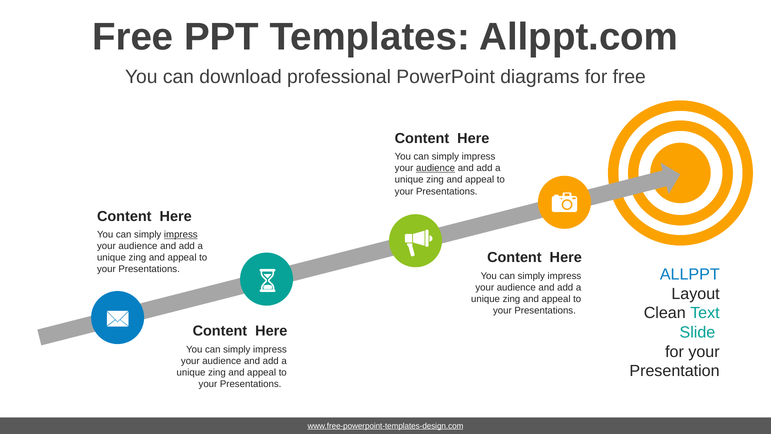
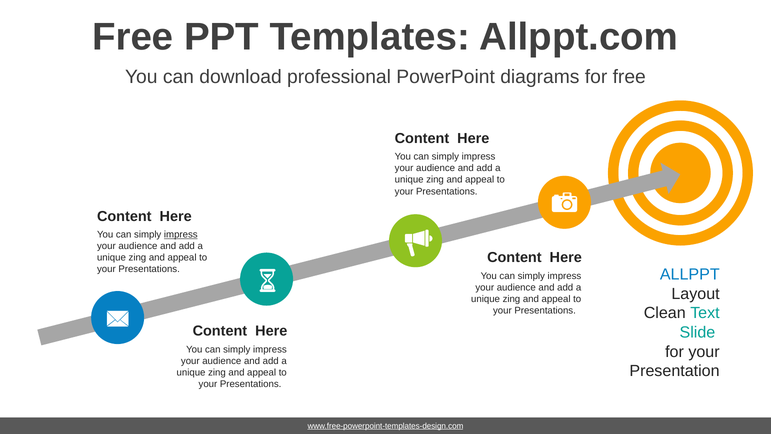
audience at (436, 168) underline: present -> none
